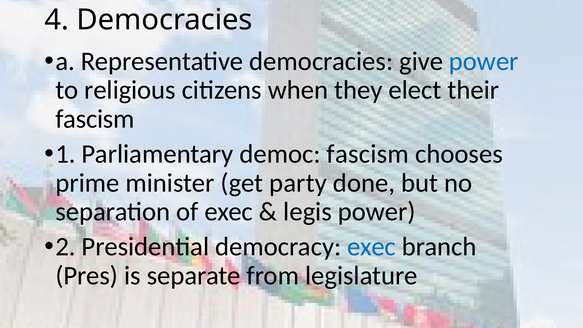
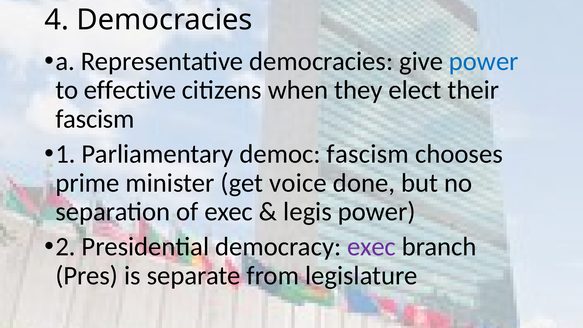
religious: religious -> effective
party: party -> voice
exec at (372, 247) colour: blue -> purple
